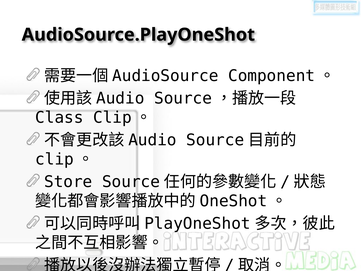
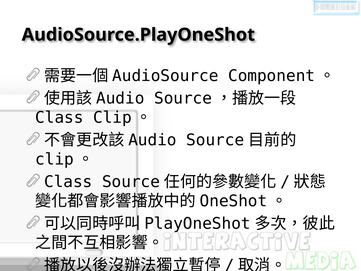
Store at (68, 182): Store -> Class
